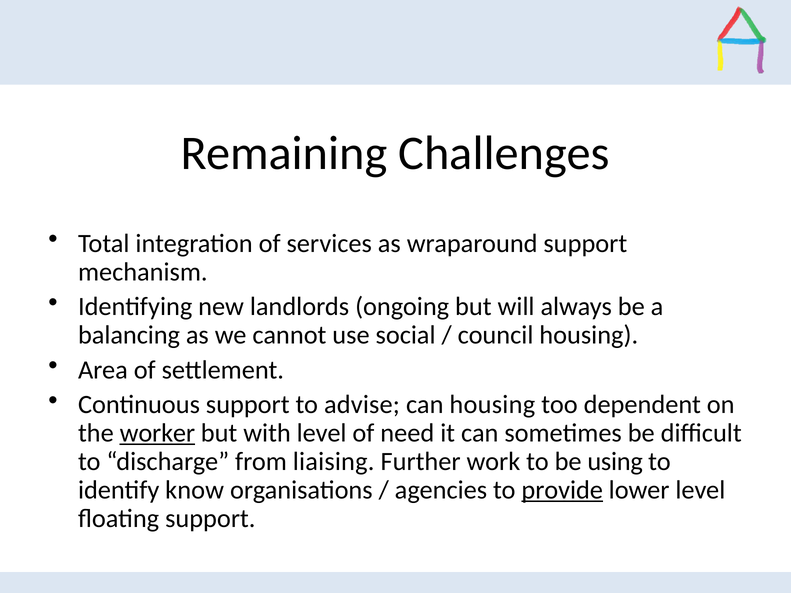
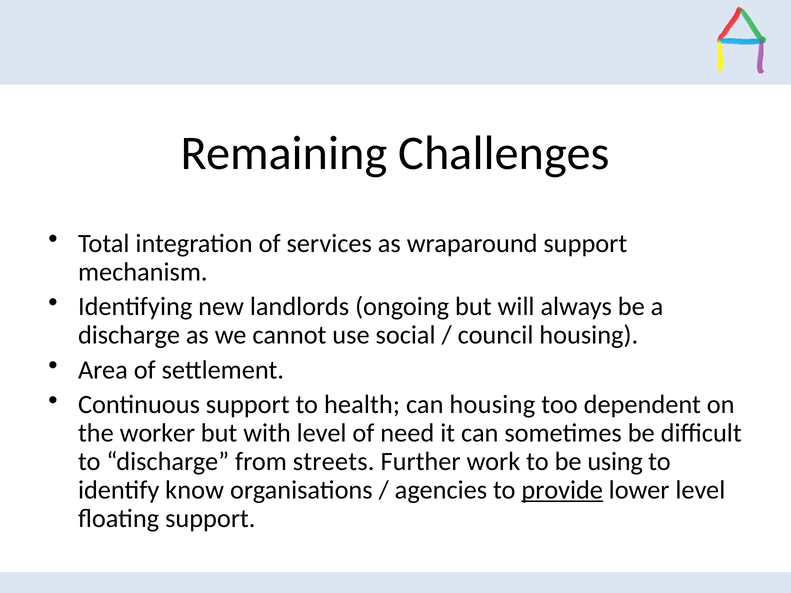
balancing at (129, 335): balancing -> discharge
advise: advise -> health
worker underline: present -> none
liaising: liaising -> streets
